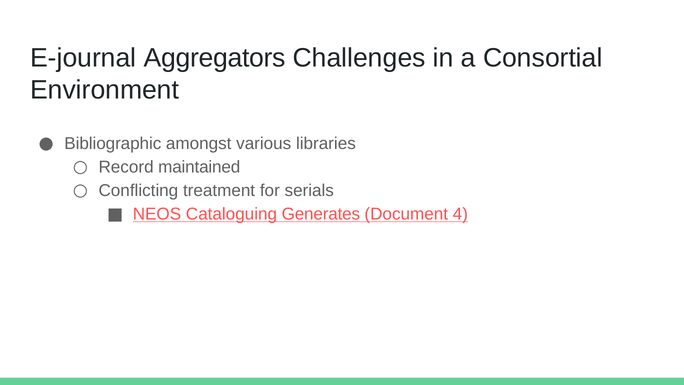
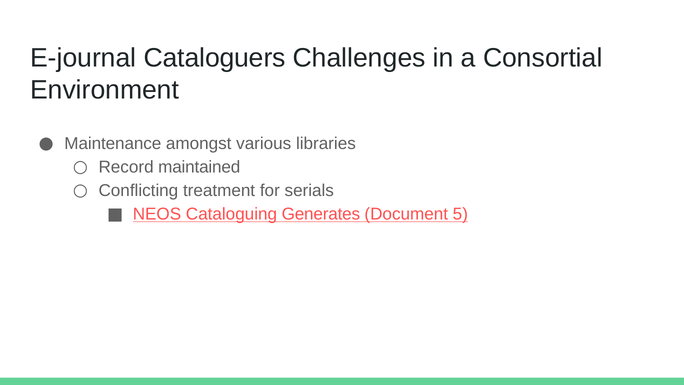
Aggregators: Aggregators -> Cataloguers
Bibliographic: Bibliographic -> Maintenance
4: 4 -> 5
